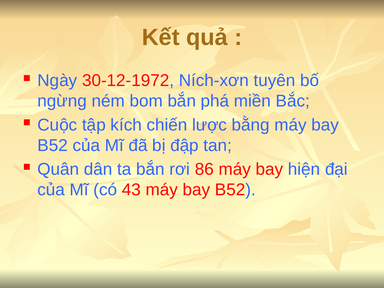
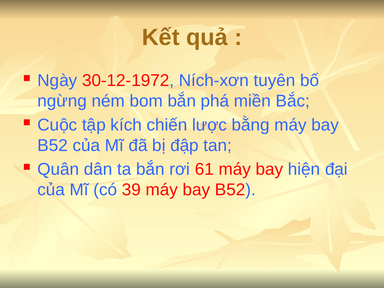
86: 86 -> 61
43: 43 -> 39
